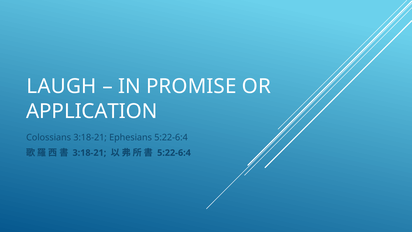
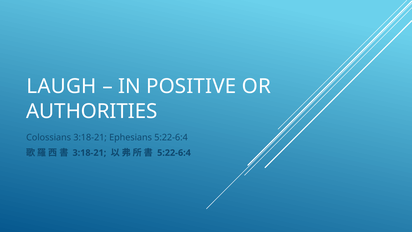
PROMISE: PROMISE -> POSITIVE
APPLICATION: APPLICATION -> AUTHORITIES
